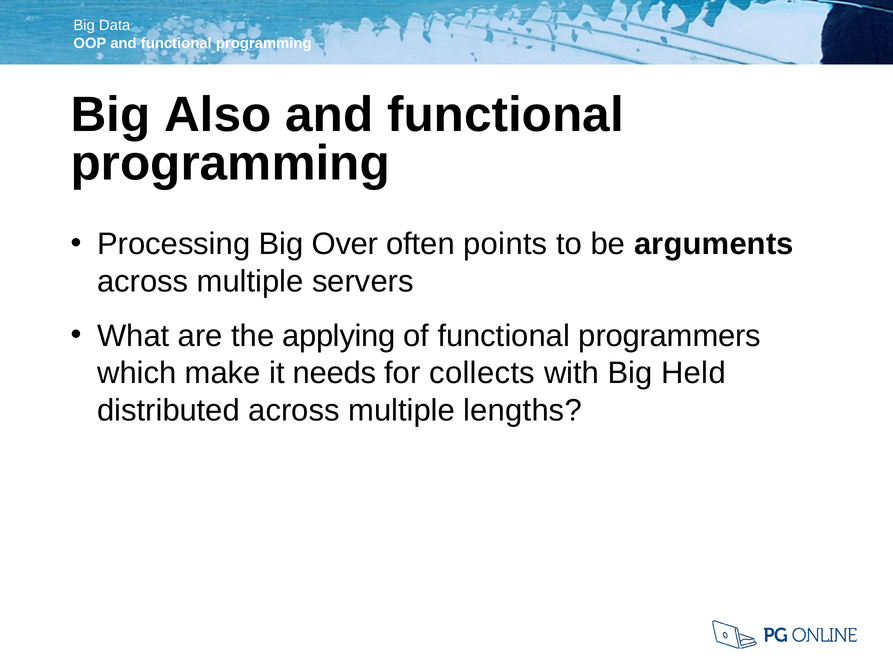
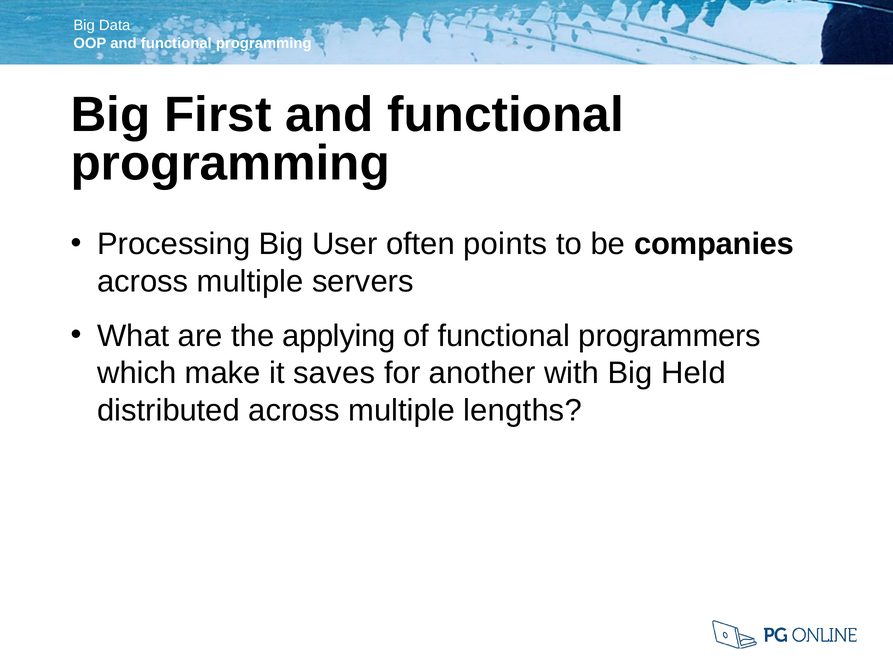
Also: Also -> First
Over: Over -> User
arguments: arguments -> companies
needs: needs -> saves
collects: collects -> another
